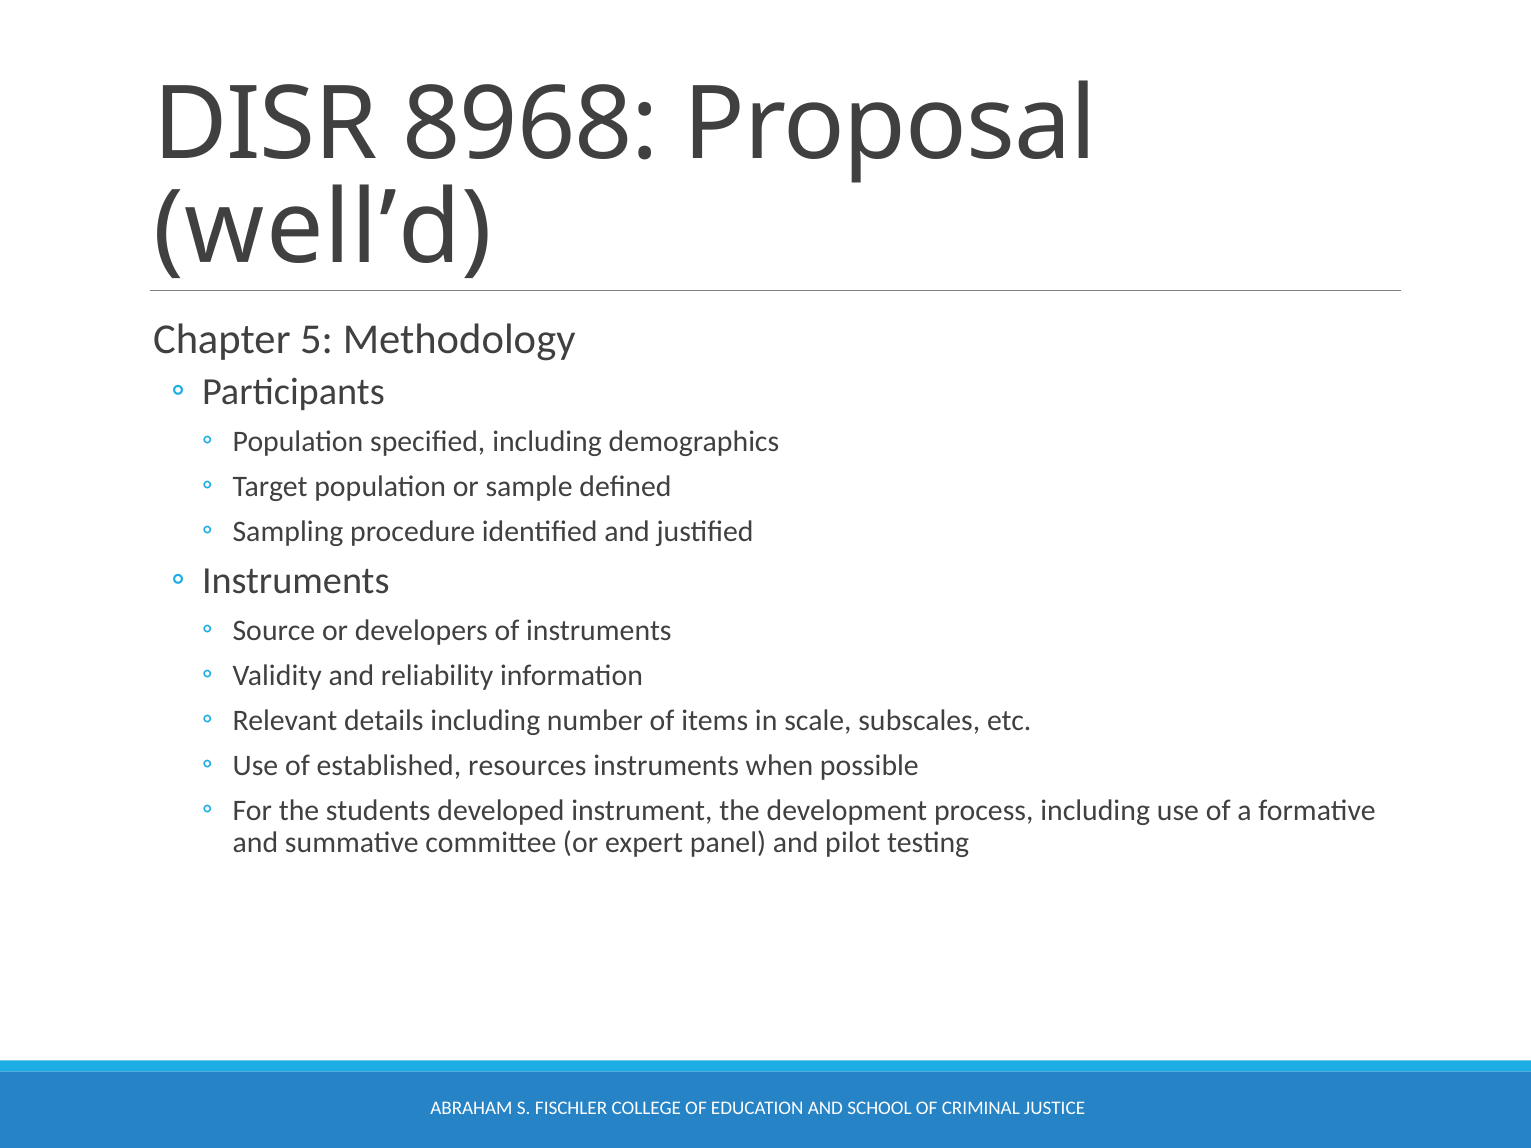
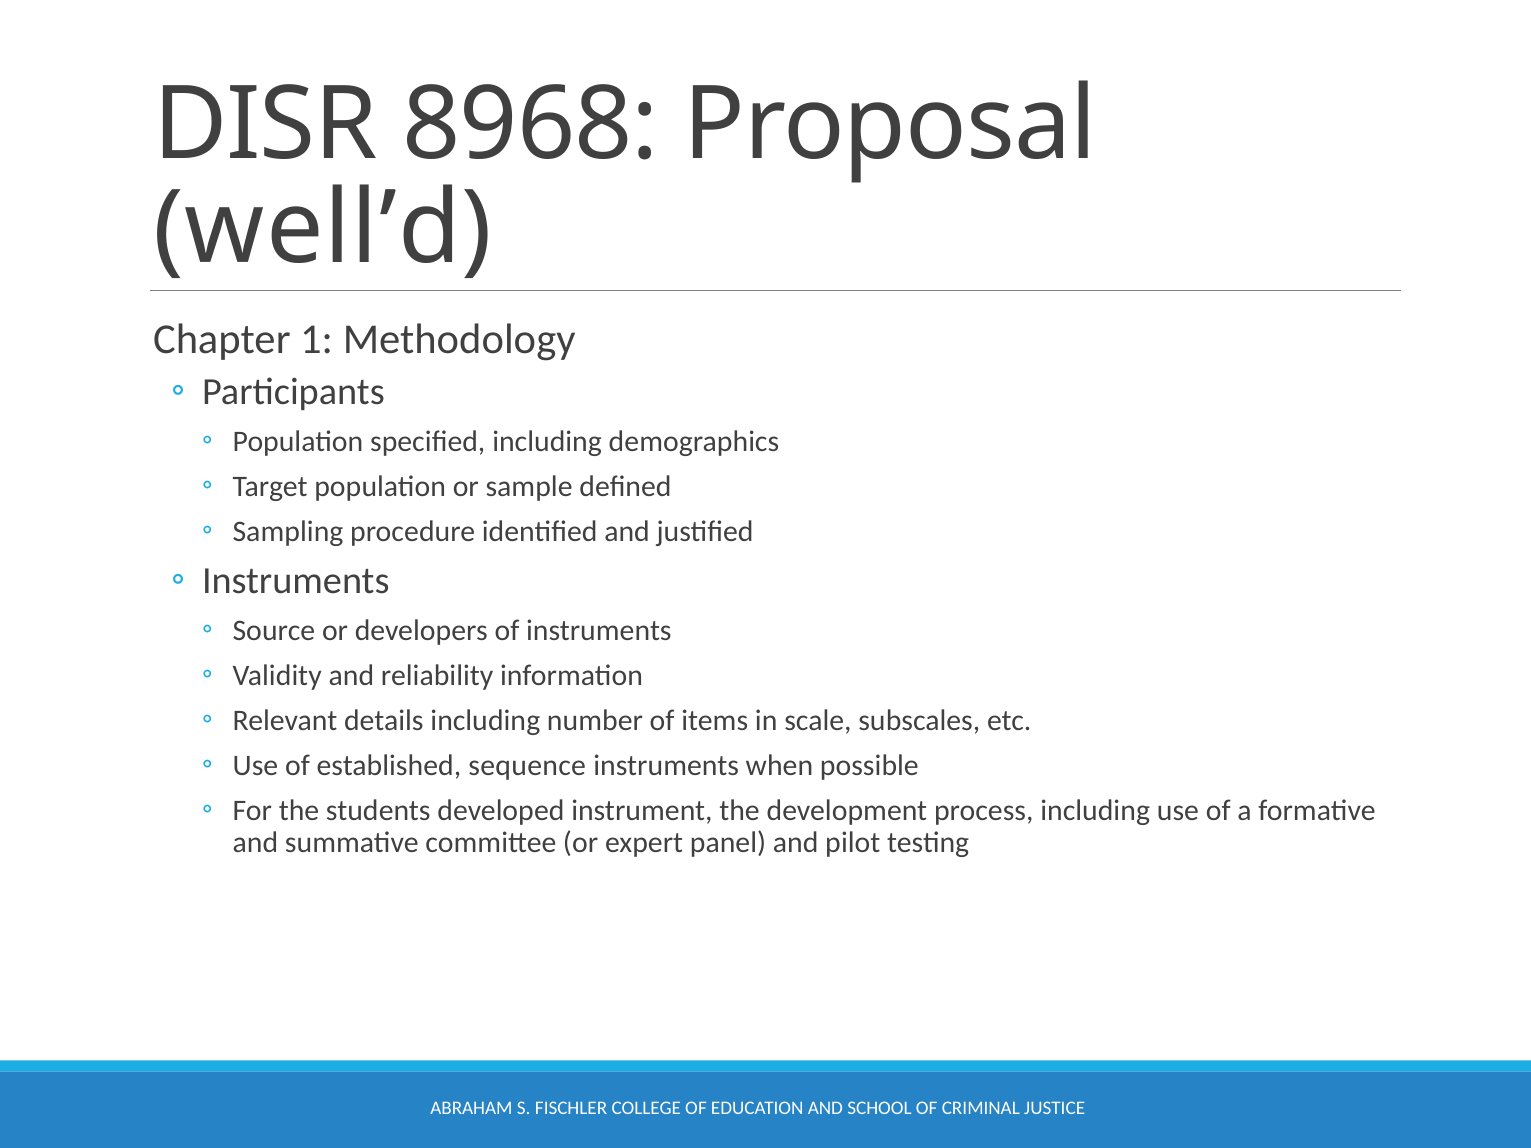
5: 5 -> 1
resources: resources -> sequence
